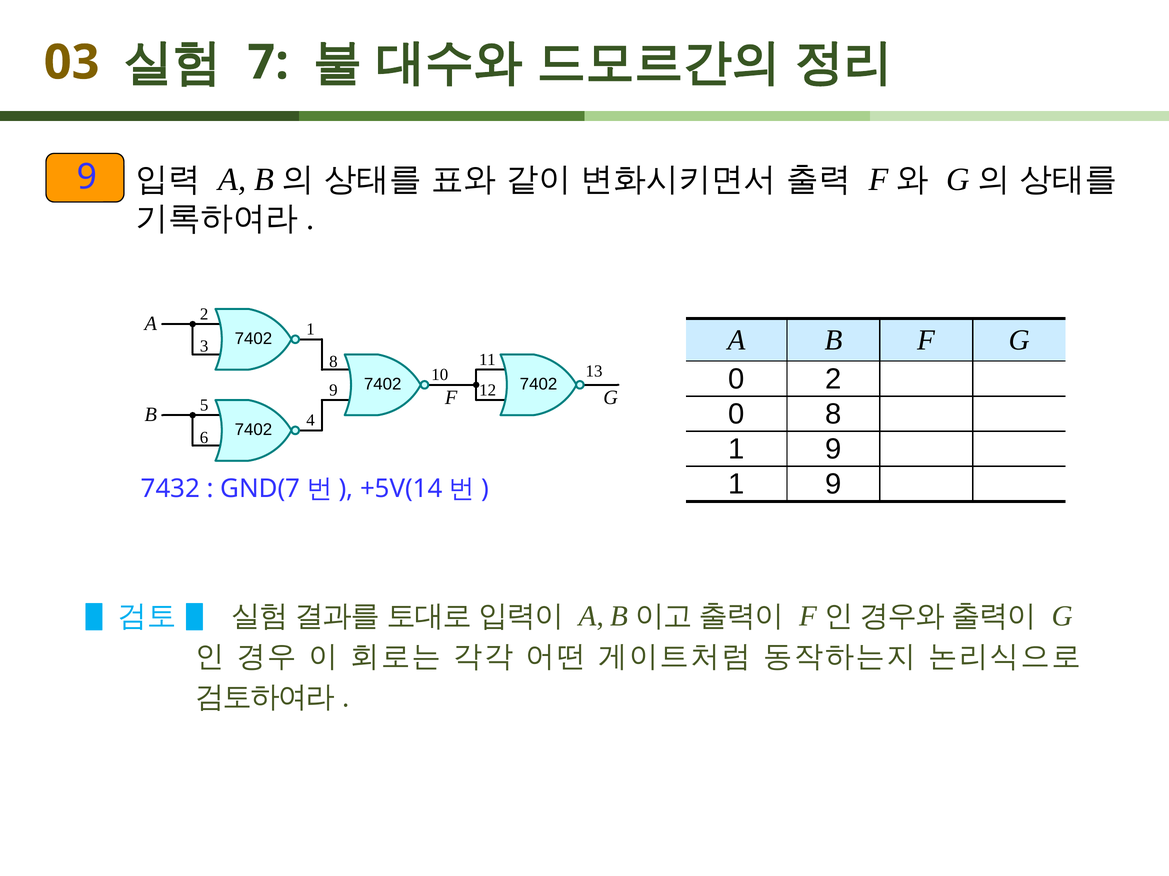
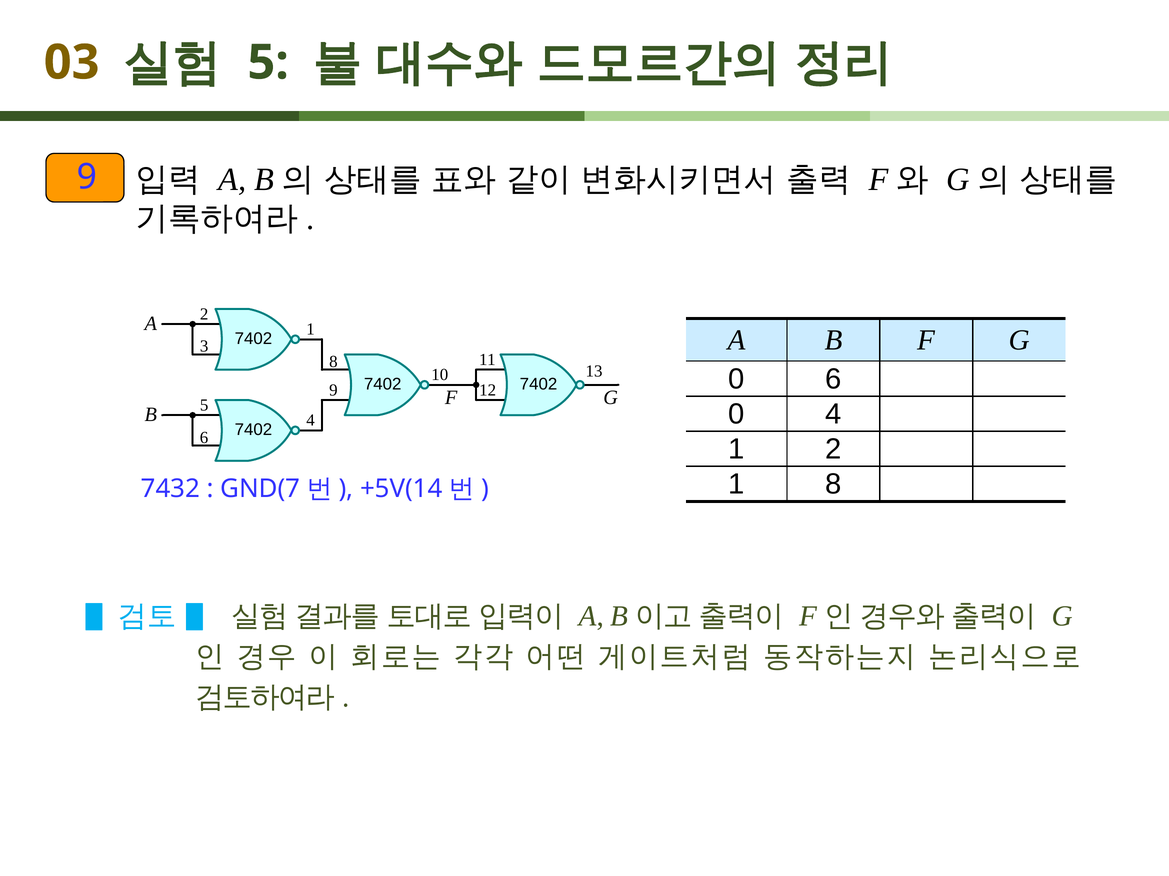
7 at (268, 63): 7 -> 5
0 2: 2 -> 6
0 8: 8 -> 4
9 at (834, 450): 9 -> 2
9 at (834, 485): 9 -> 8
